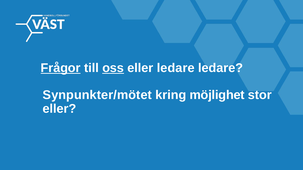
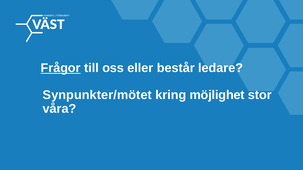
oss underline: present -> none
eller ledare: ledare -> består
eller at (60, 109): eller -> våra
